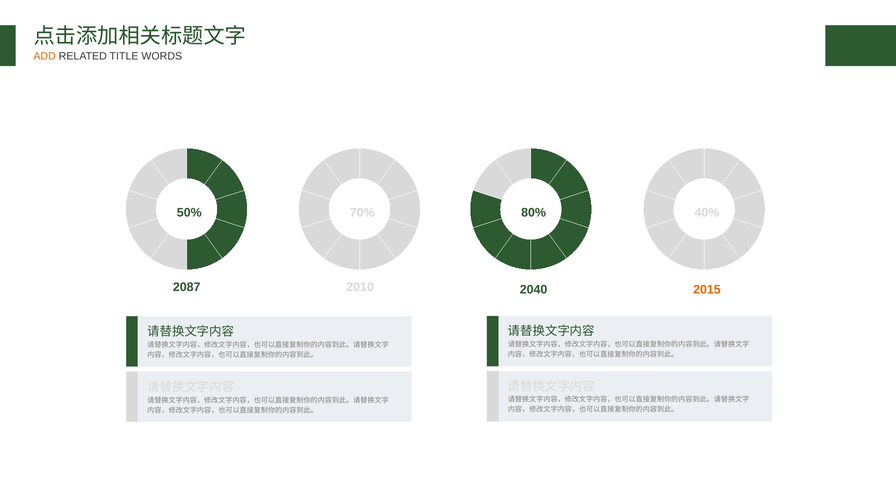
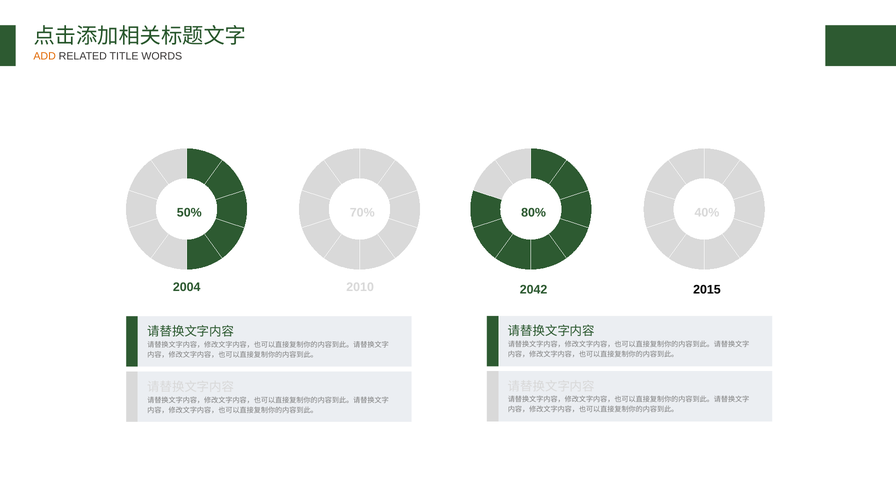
2087: 2087 -> 2004
2040: 2040 -> 2042
2015 colour: orange -> black
